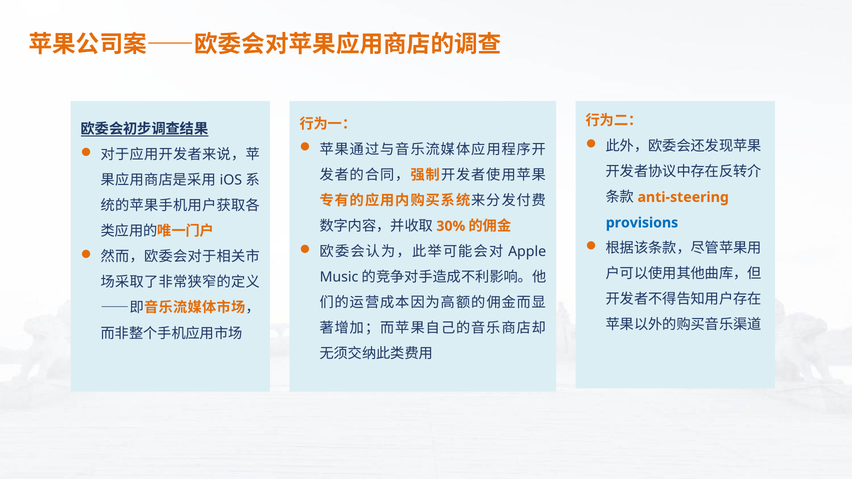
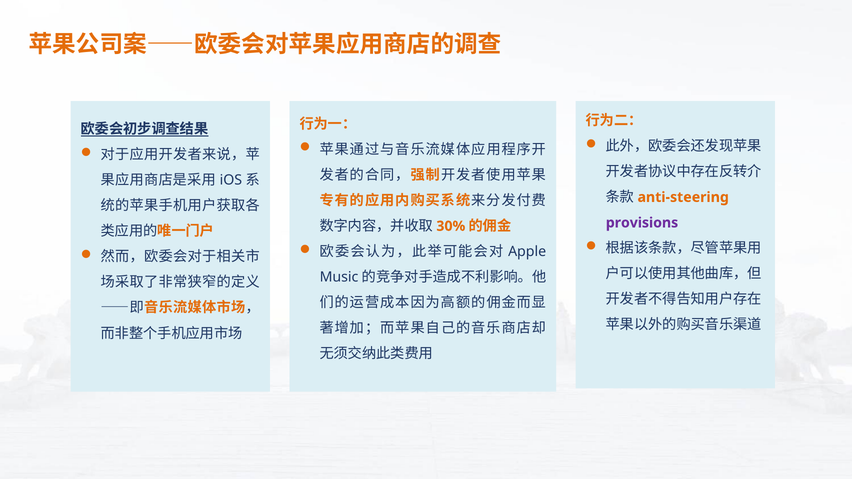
provisions colour: blue -> purple
